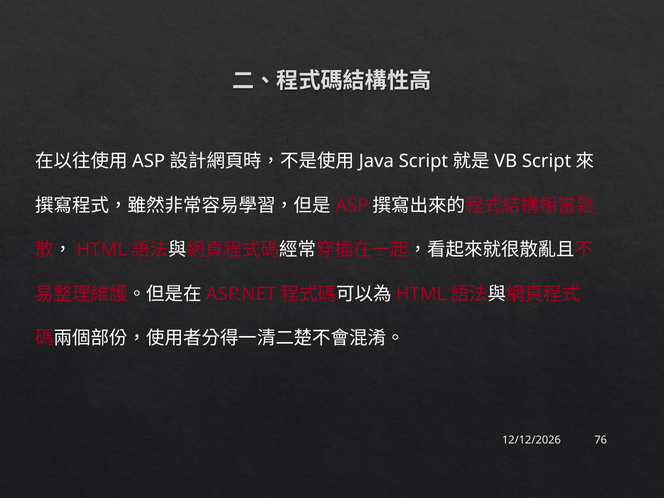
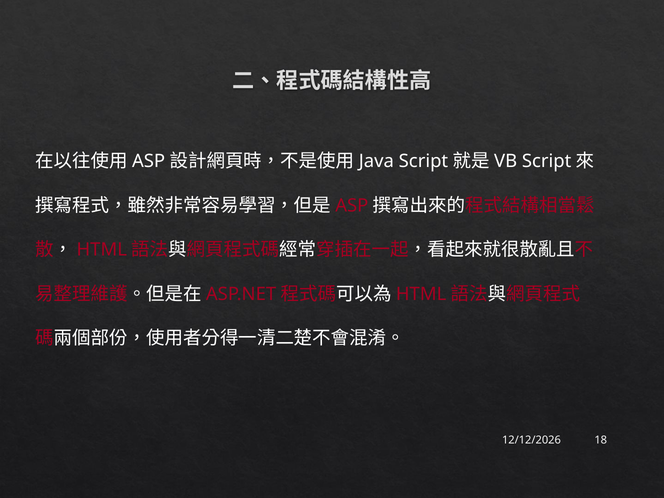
76: 76 -> 18
